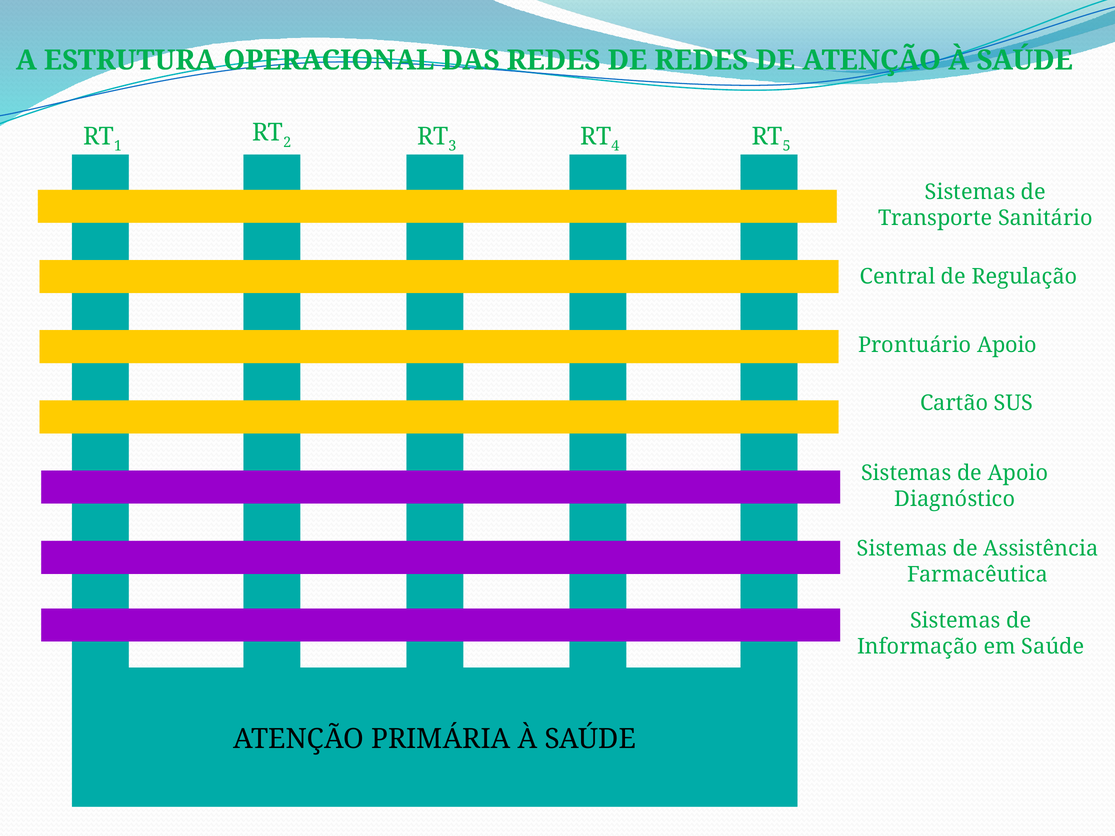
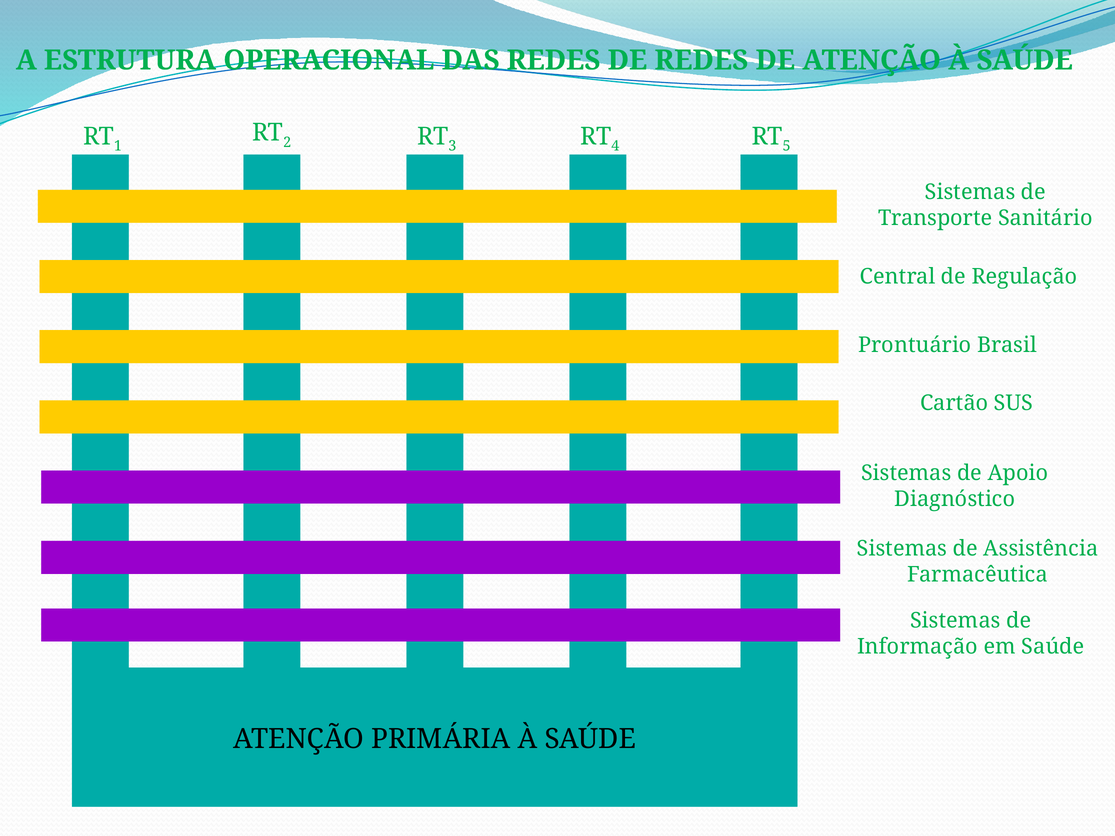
Prontuário Apoio: Apoio -> Brasil
